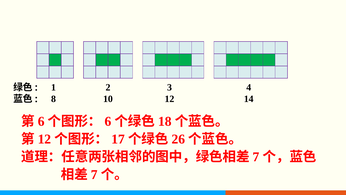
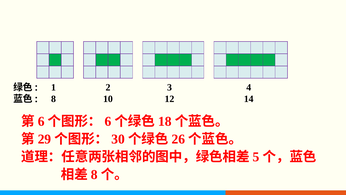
12 at (44, 139): 12 -> 29
17: 17 -> 30
7 at (256, 157): 7 -> 5
7 at (94, 174): 7 -> 8
